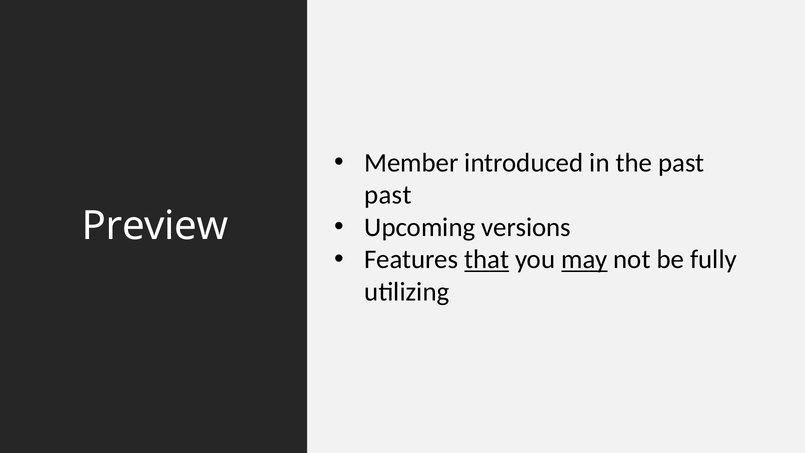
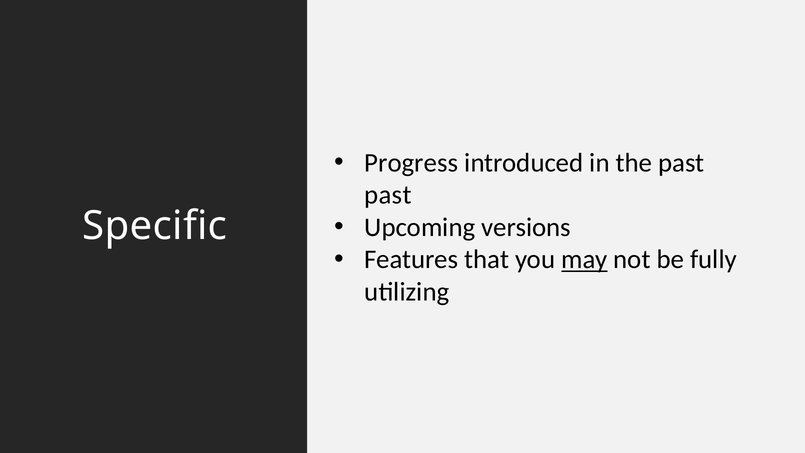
Member: Member -> Progress
Preview: Preview -> Specific
that underline: present -> none
